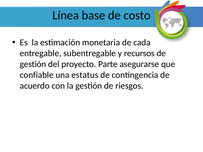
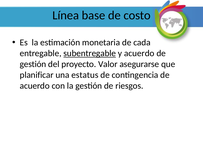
subentregable underline: none -> present
y recursos: recursos -> acuerdo
Parte: Parte -> Valor
confiable: confiable -> planificar
